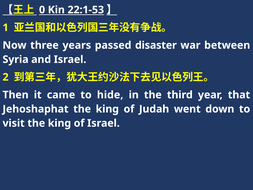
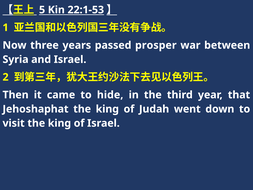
0: 0 -> 5
disaster: disaster -> prosper
